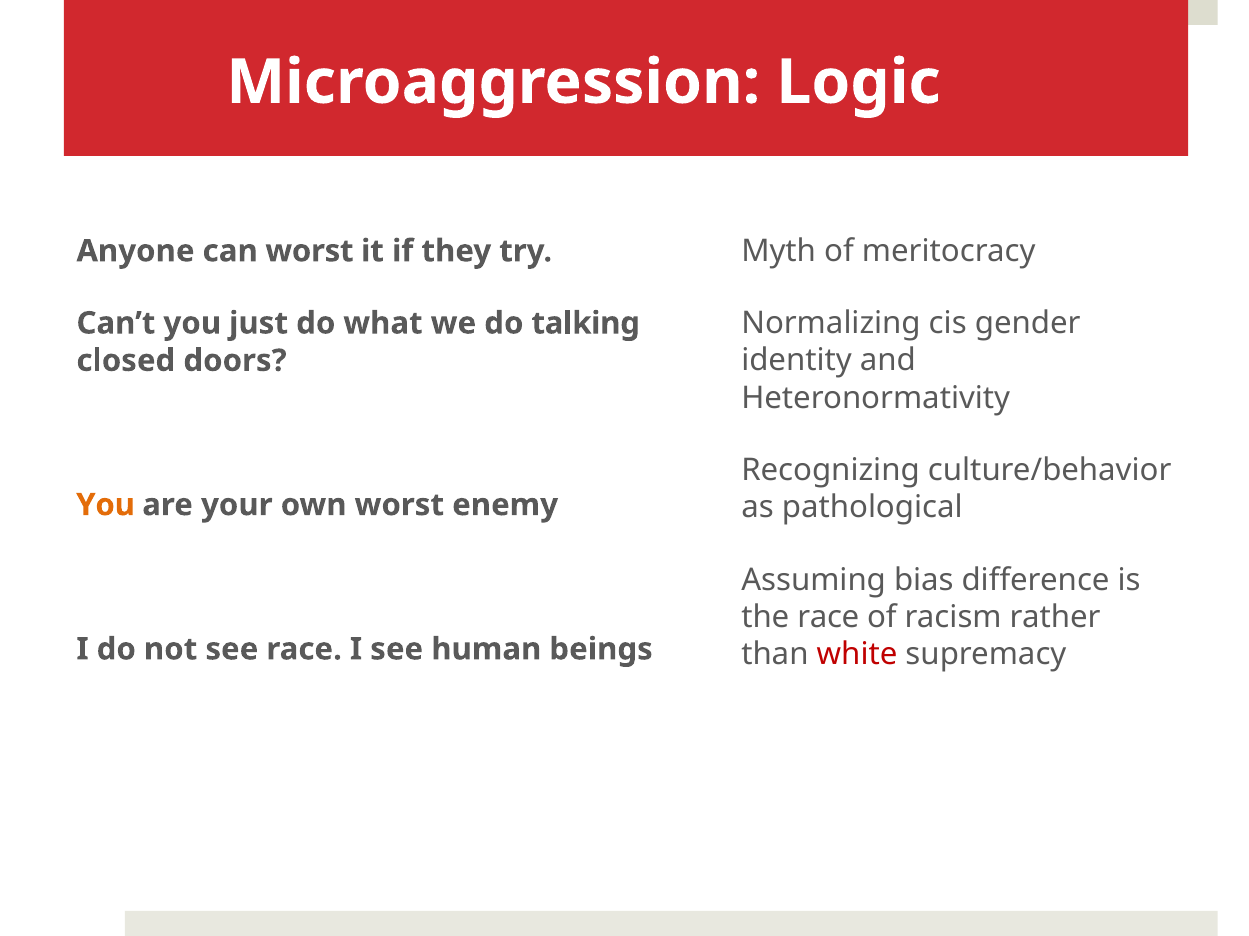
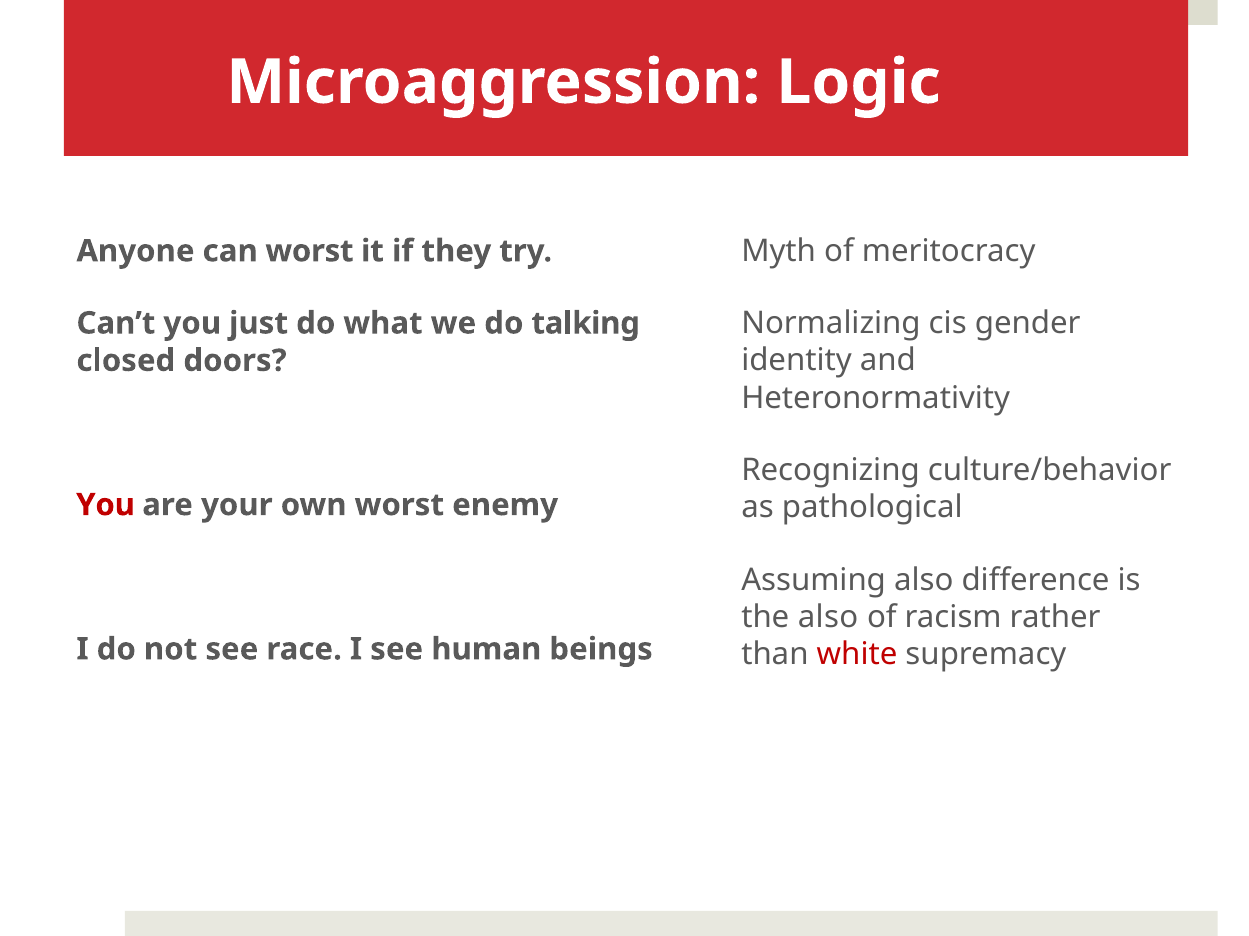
You at (105, 505) colour: orange -> red
Assuming bias: bias -> also
the race: race -> also
